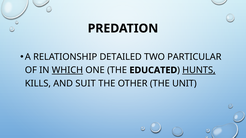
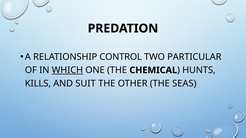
DETAILED: DETAILED -> CONTROL
EDUCATED: EDUCATED -> CHEMICAL
HUNTS underline: present -> none
UNIT: UNIT -> SEAS
